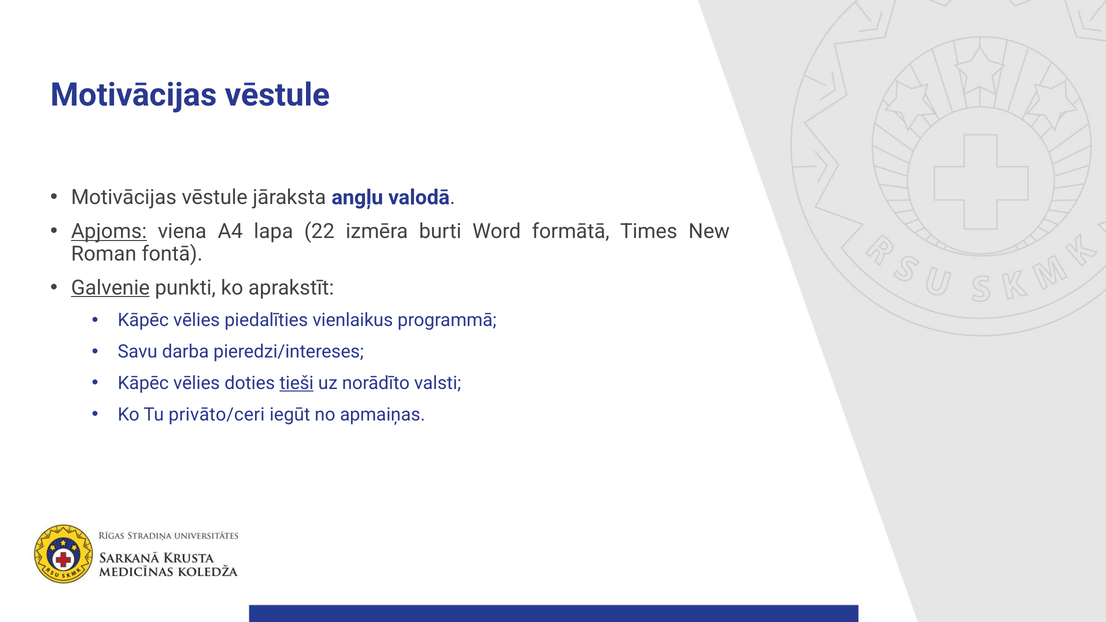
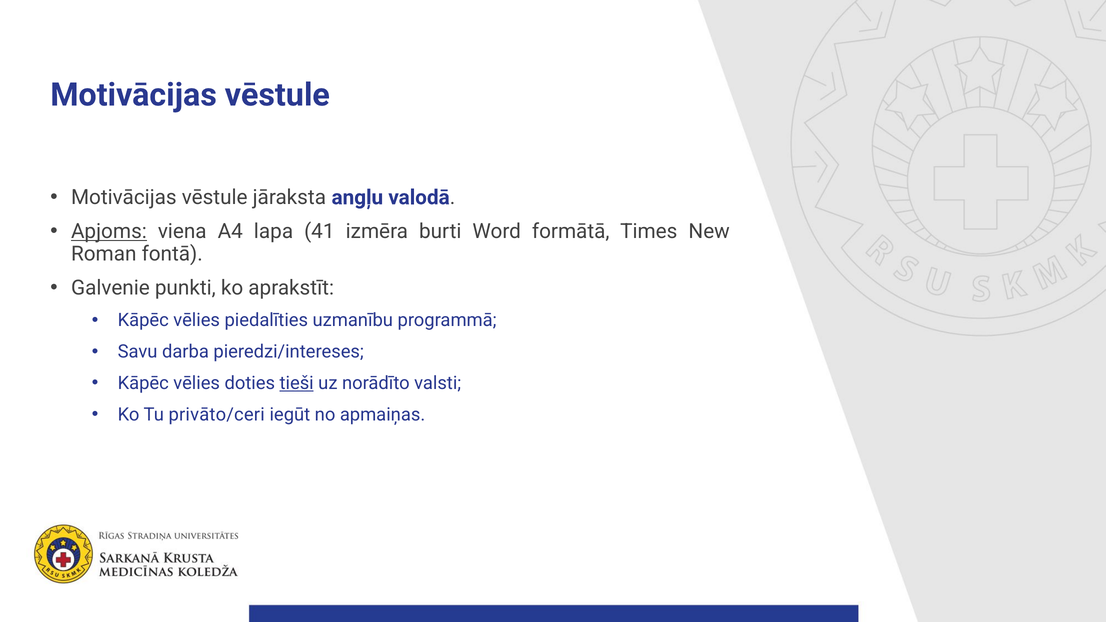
22: 22 -> 41
Galvenie underline: present -> none
vienlaikus: vienlaikus -> uzmanību
